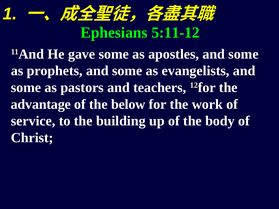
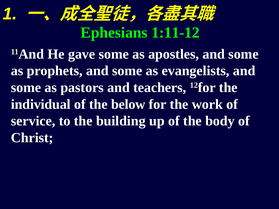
5:11-12: 5:11-12 -> 1:11-12
advantage: advantage -> individual
